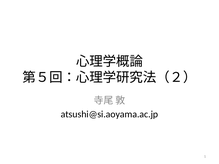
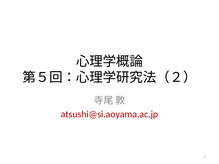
atsushi@si.aoyama.ac.jp colour: black -> red
